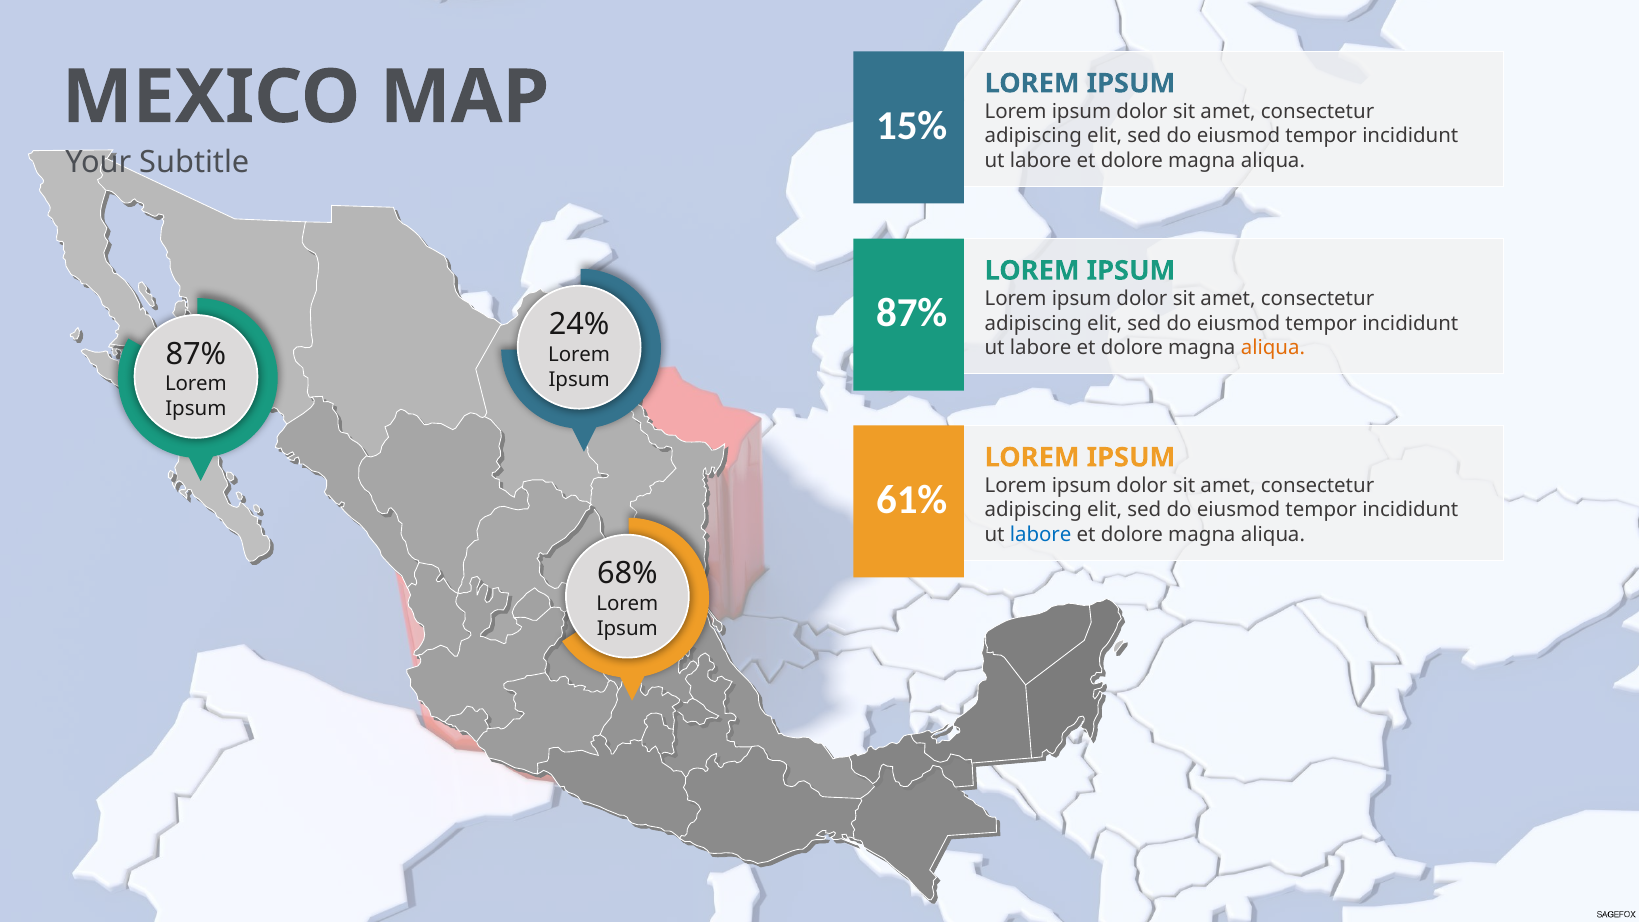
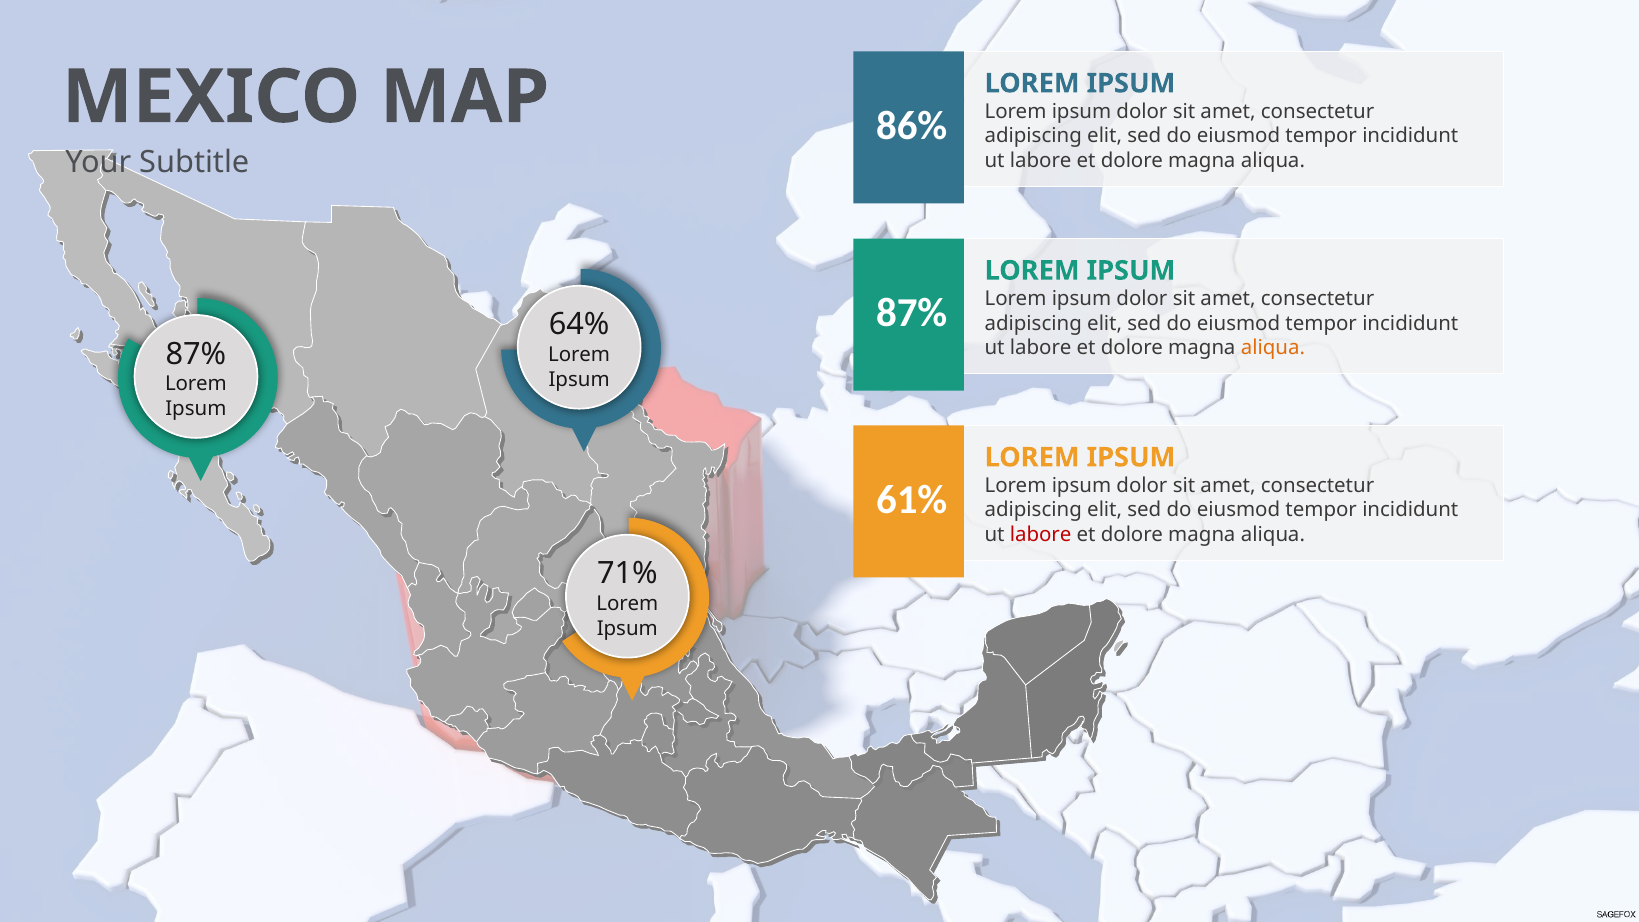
15%: 15% -> 86%
24%: 24% -> 64%
labore at (1041, 535) colour: blue -> red
68%: 68% -> 71%
